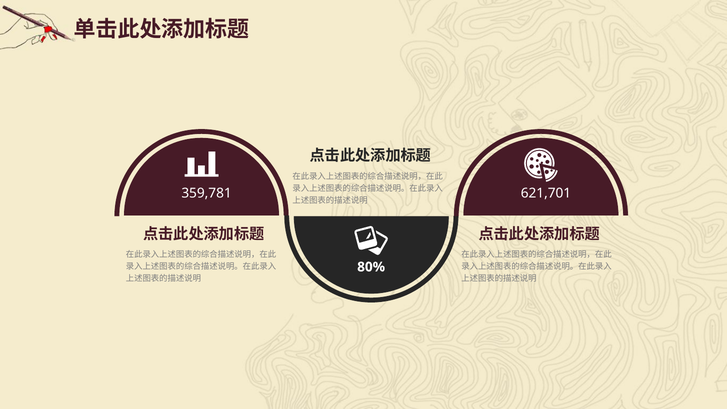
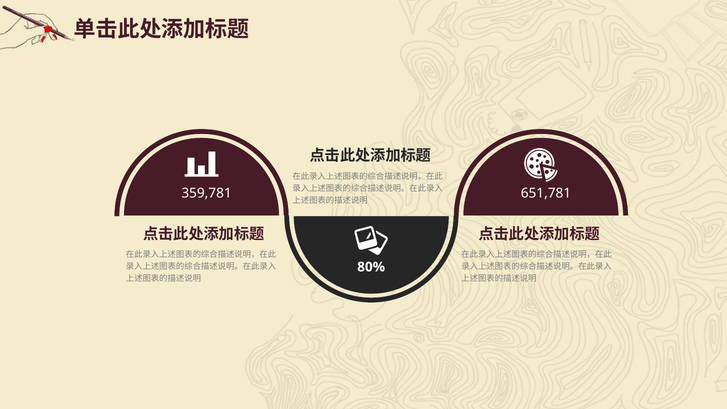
621,701: 621,701 -> 651,781
